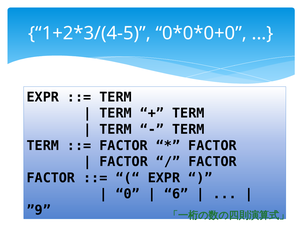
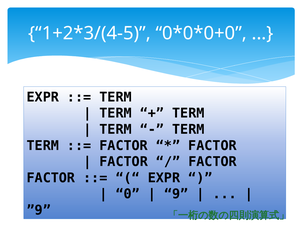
6: 6 -> 9
